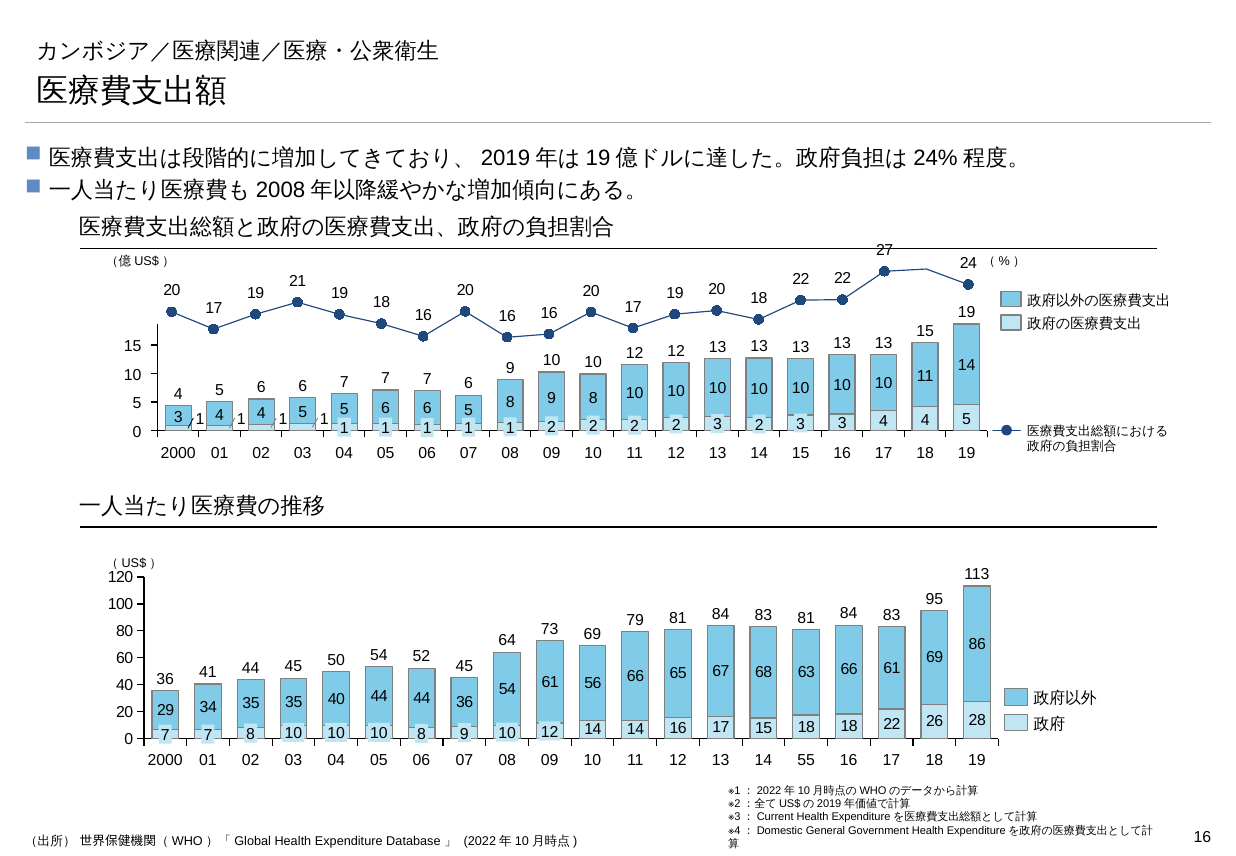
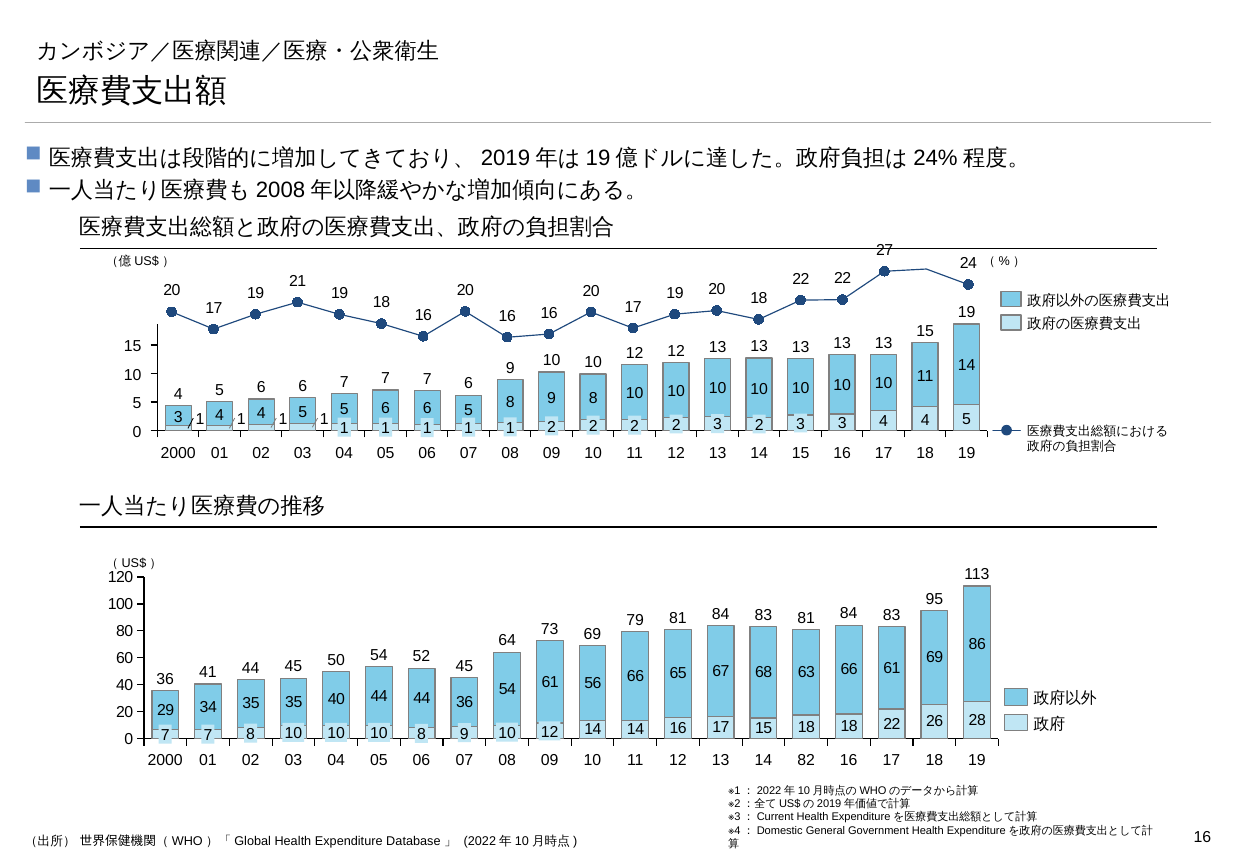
55: 55 -> 82
